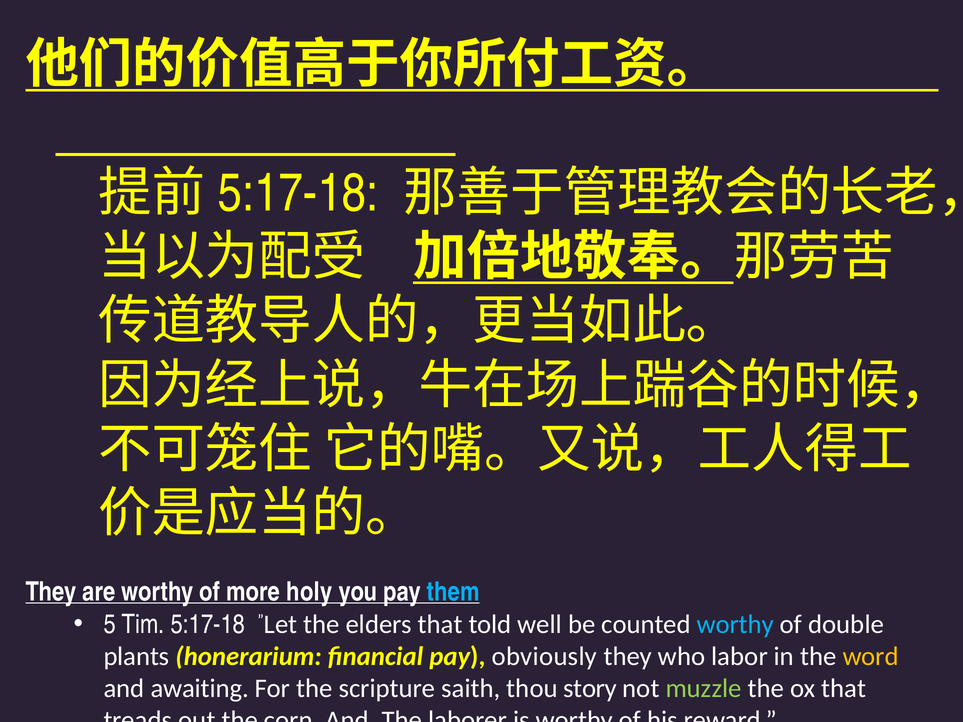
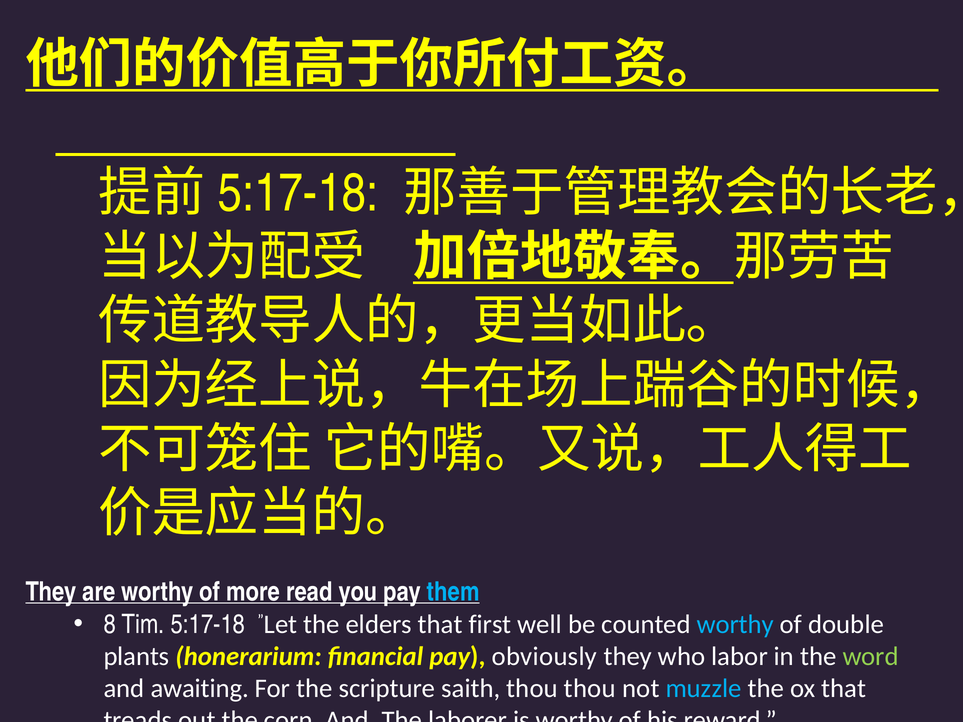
holy: holy -> read
5: 5 -> 8
told: told -> first
word colour: yellow -> light green
thou story: story -> thou
muzzle colour: light green -> light blue
